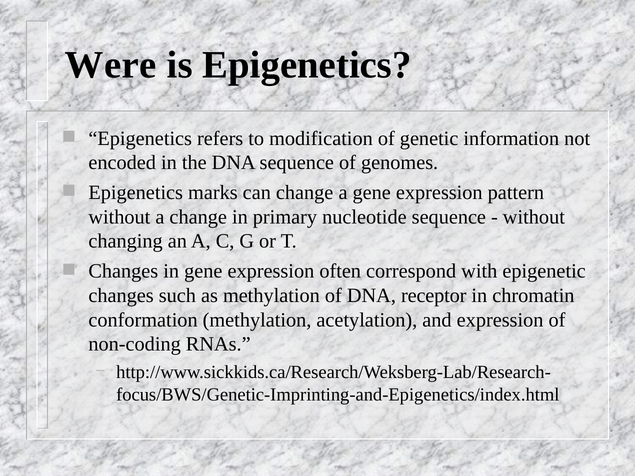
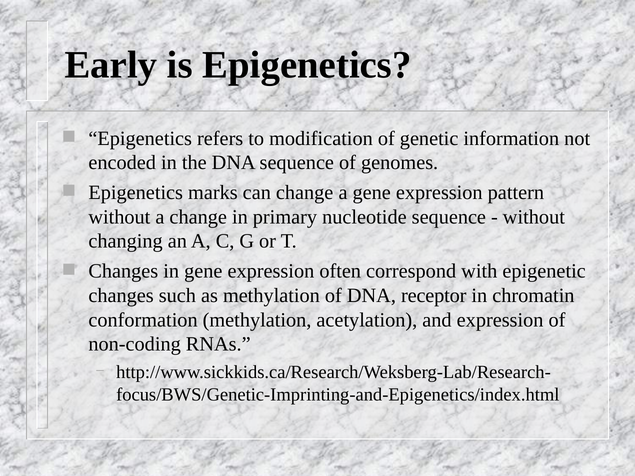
Were: Were -> Early
